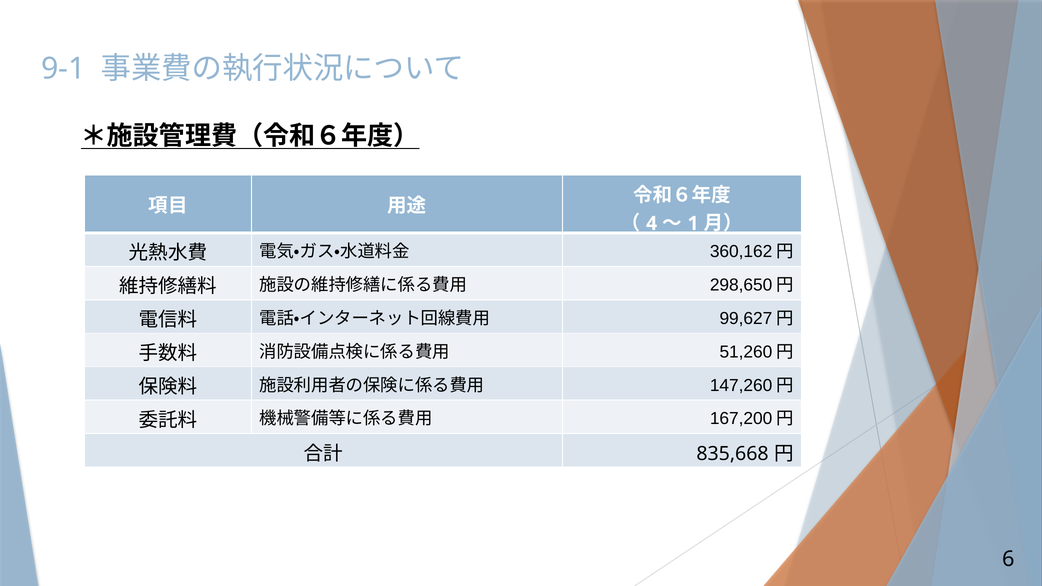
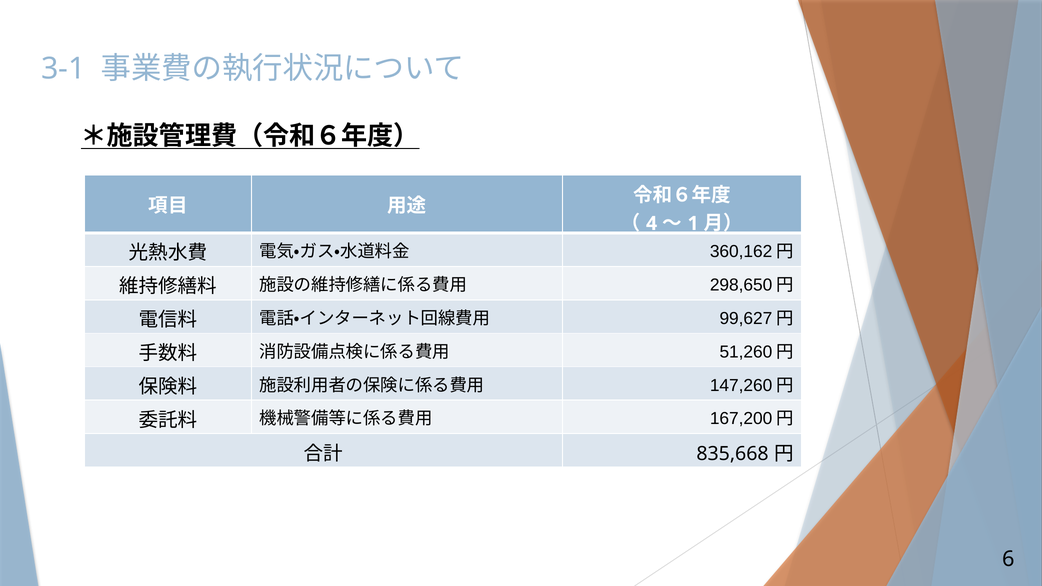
9-1: 9-1 -> 3-1
